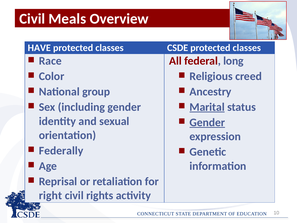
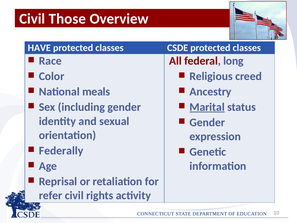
Meals: Meals -> Those
group: group -> meals
Gender at (207, 122) underline: present -> none
right: right -> refer
